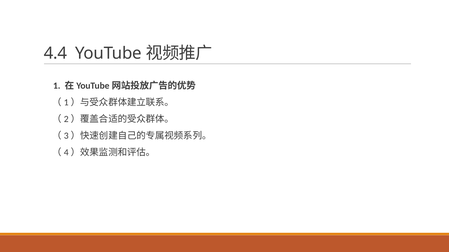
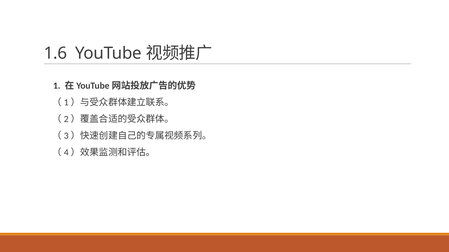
4.4: 4.4 -> 1.6
